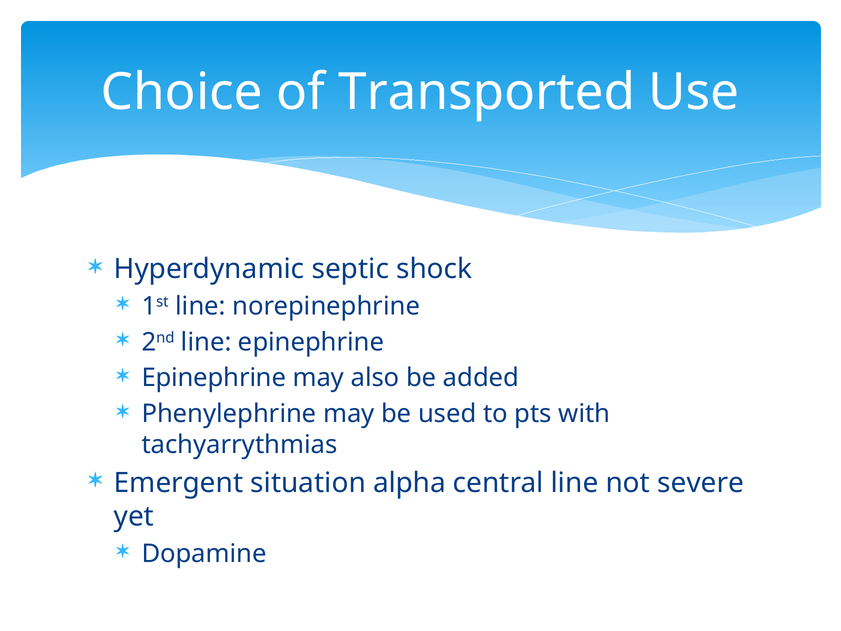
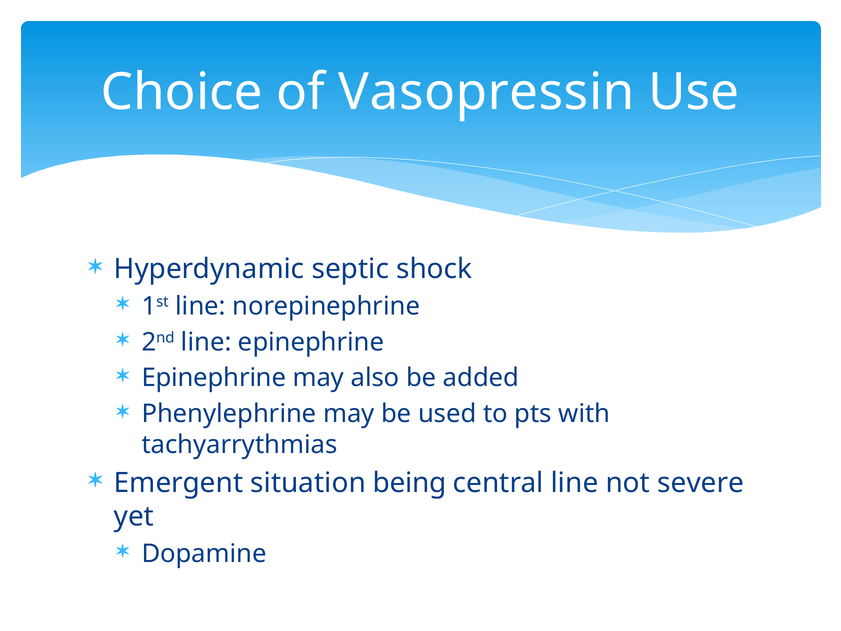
Transported: Transported -> Vasopressin
alpha: alpha -> being
